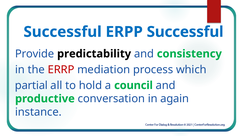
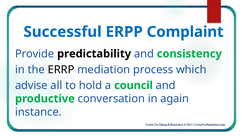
ERPP Successful: Successful -> Complaint
ERRP colour: red -> black
partial: partial -> advise
